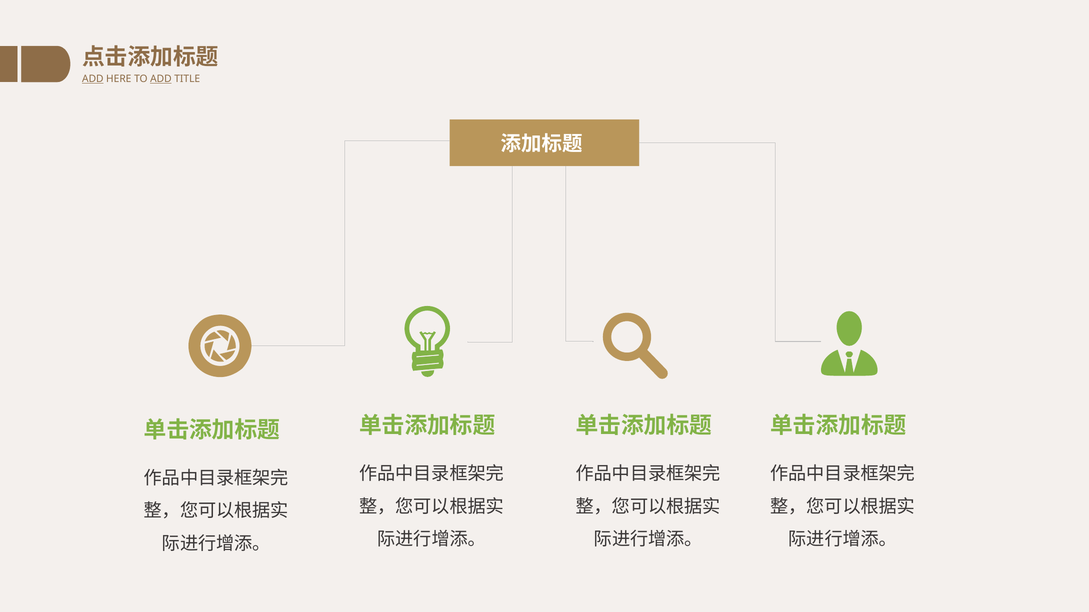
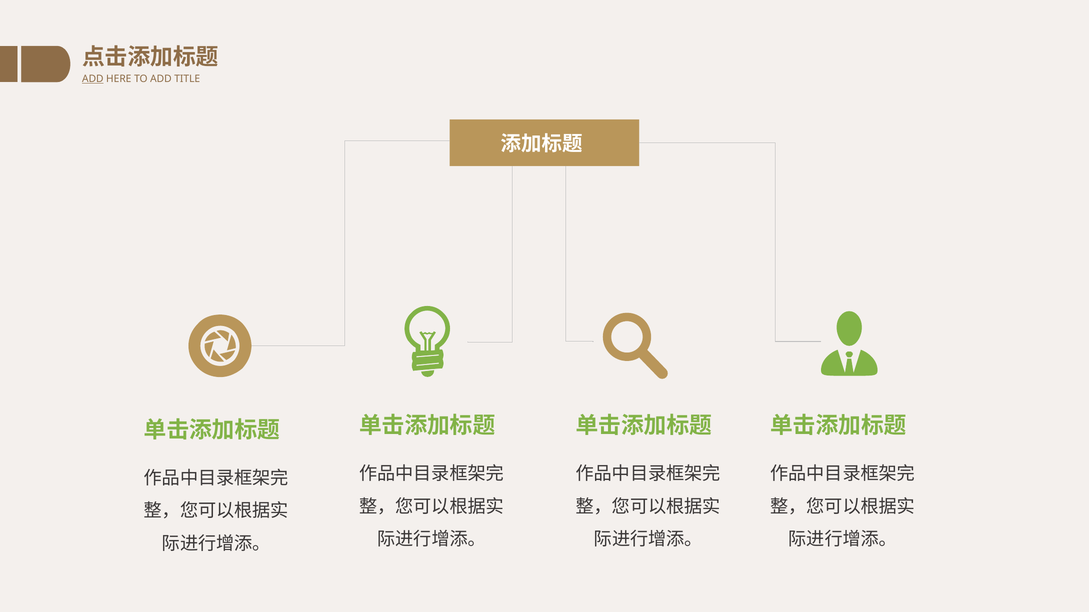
ADD at (161, 79) underline: present -> none
